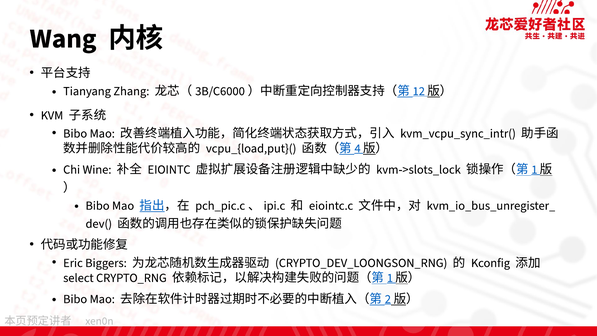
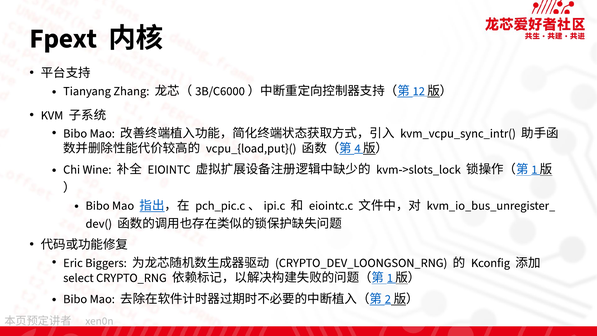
Wang: Wang -> Fpext
